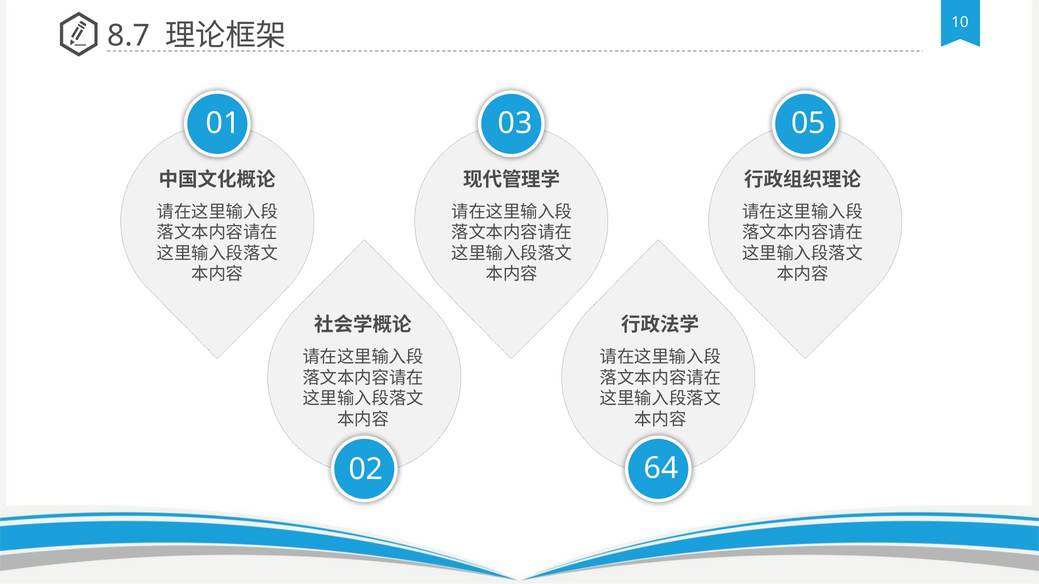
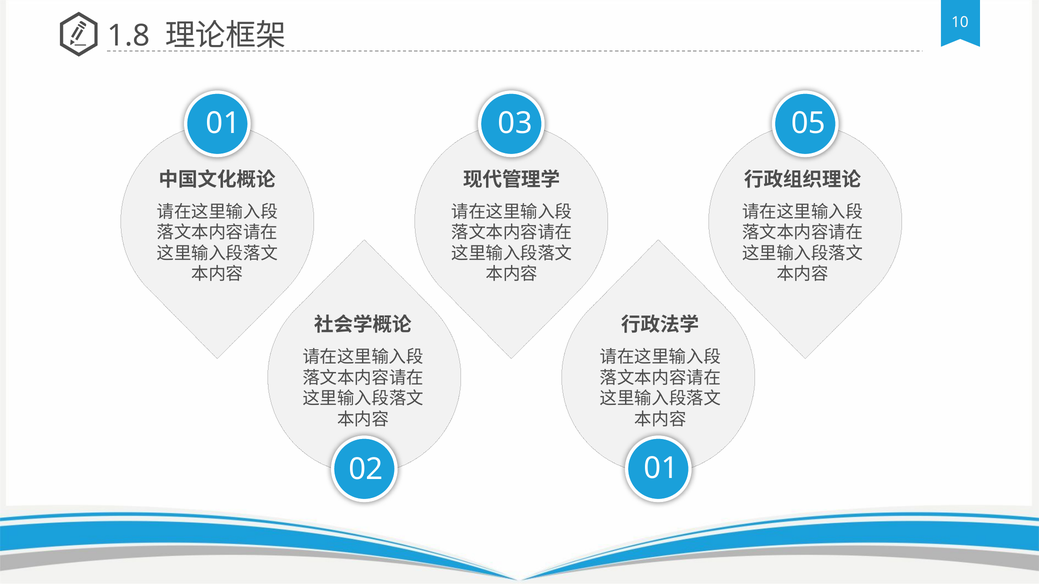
8.7: 8.7 -> 1.8
02 64: 64 -> 01
